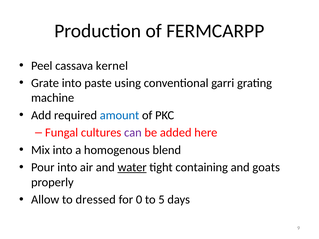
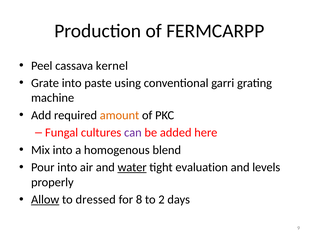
amount colour: blue -> orange
containing: containing -> evaluation
goats: goats -> levels
Allow underline: none -> present
0: 0 -> 8
5: 5 -> 2
